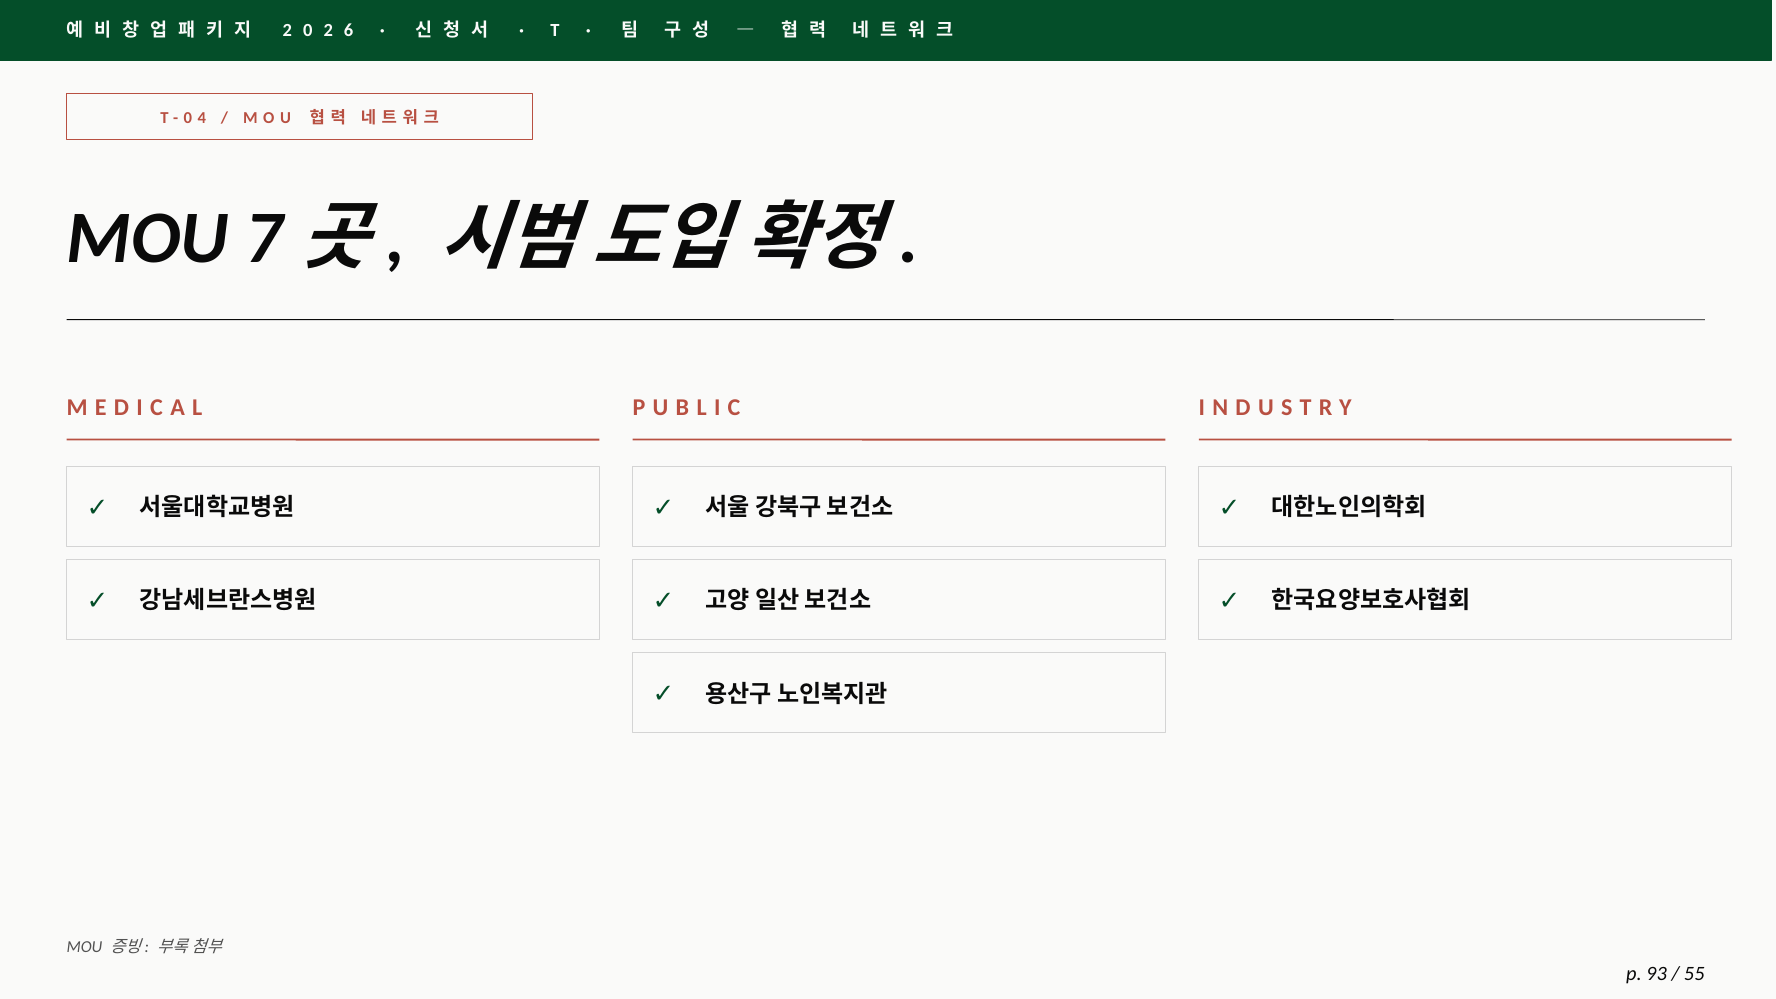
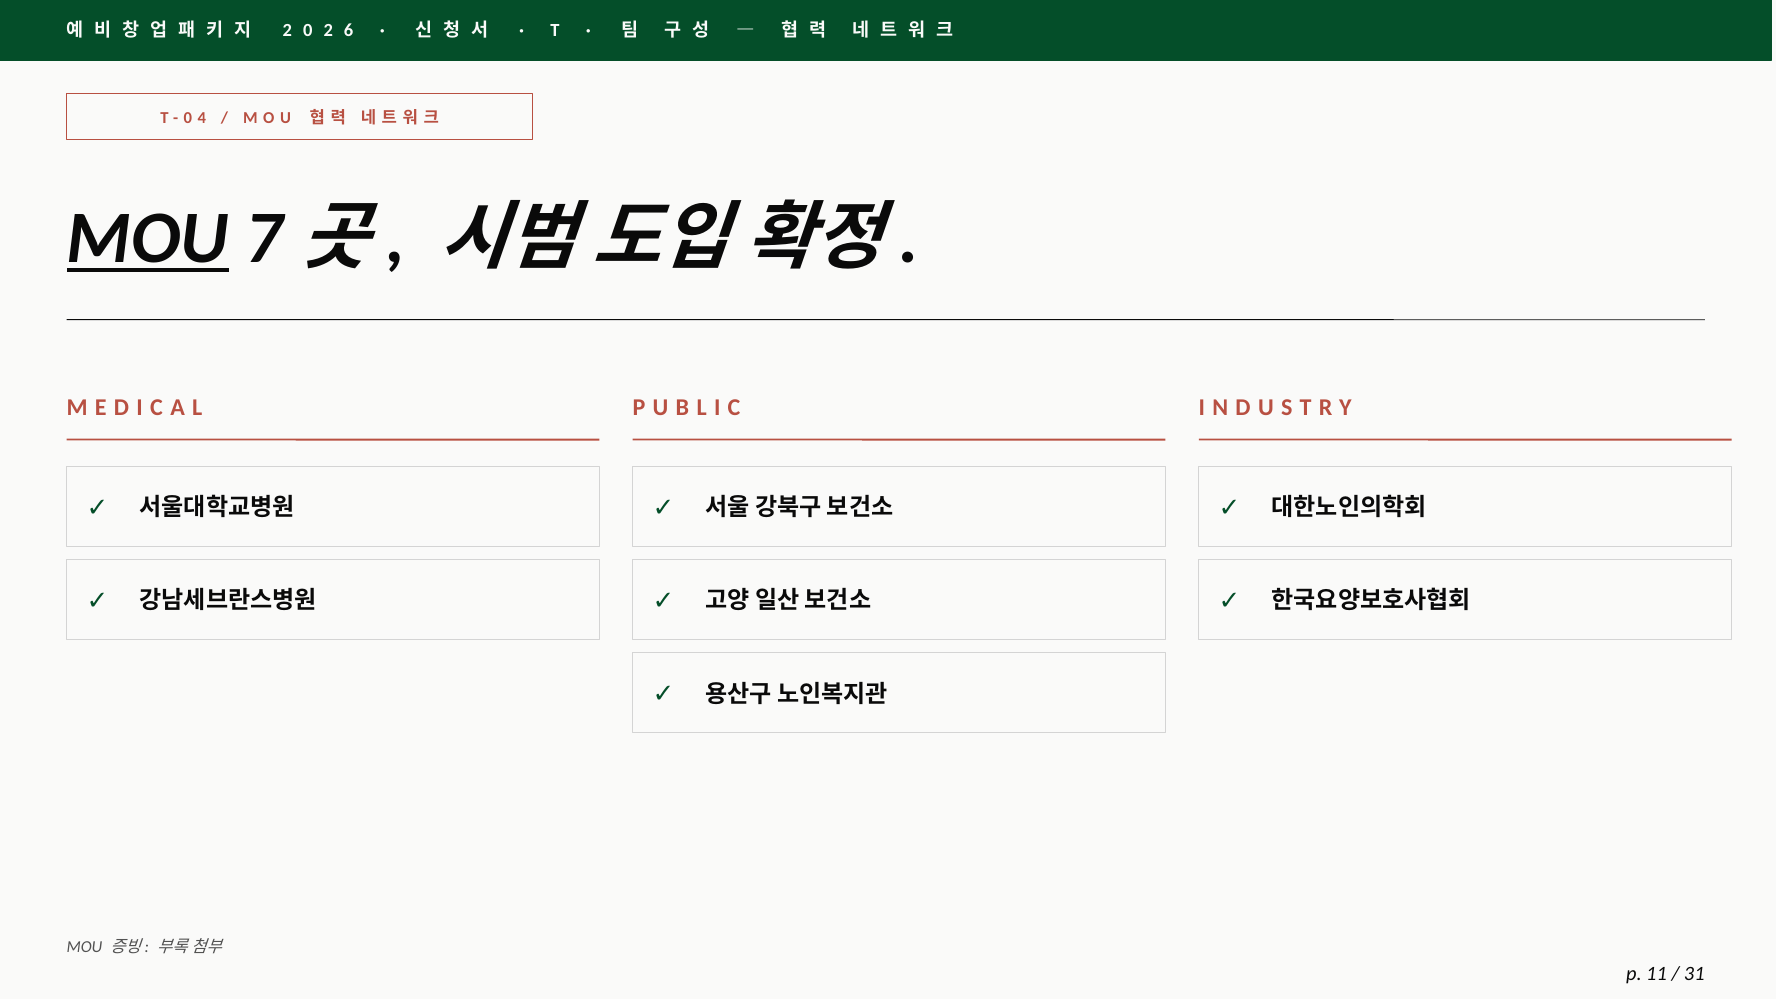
MOU at (148, 238) underline: none -> present
93: 93 -> 11
55: 55 -> 31
